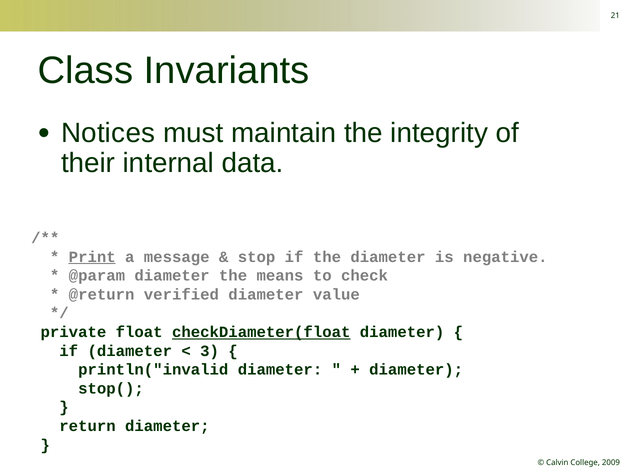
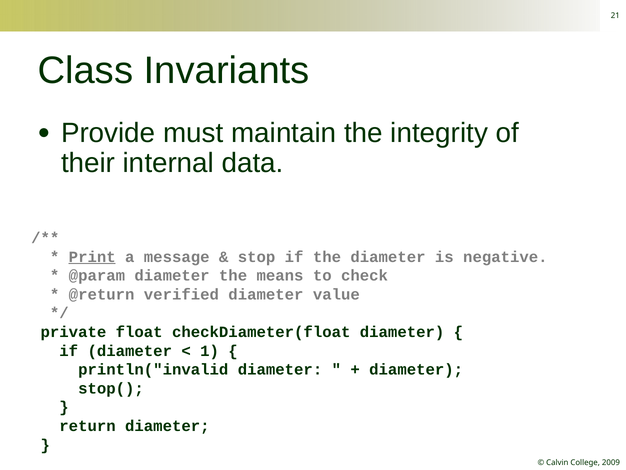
Notices: Notices -> Provide
checkDiameter(float underline: present -> none
3: 3 -> 1
